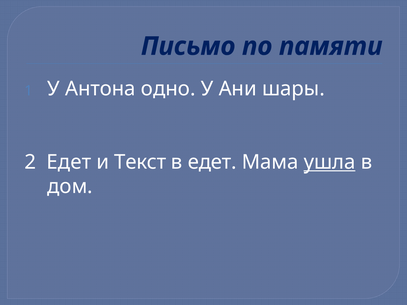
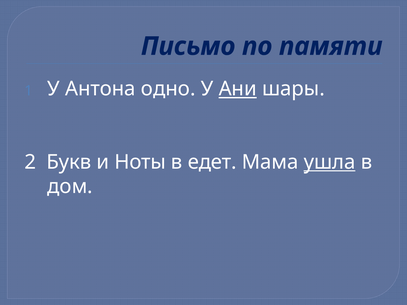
Ани underline: none -> present
2 Едет: Едет -> Букв
Текст: Текст -> Ноты
